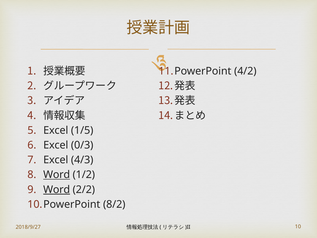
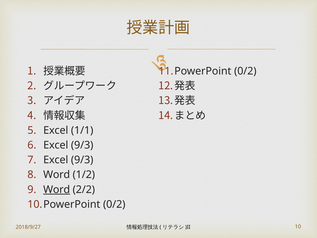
4/2 at (245, 71): 4/2 -> 0/2
1/5: 1/5 -> 1/1
0/3 at (82, 145): 0/3 -> 9/3
4/3 at (82, 160): 4/3 -> 9/3
Word at (57, 175) underline: present -> none
8/2 at (114, 204): 8/2 -> 0/2
